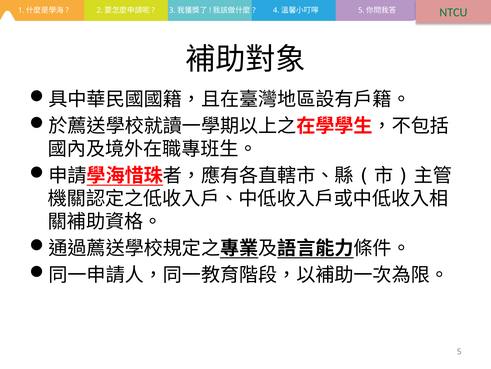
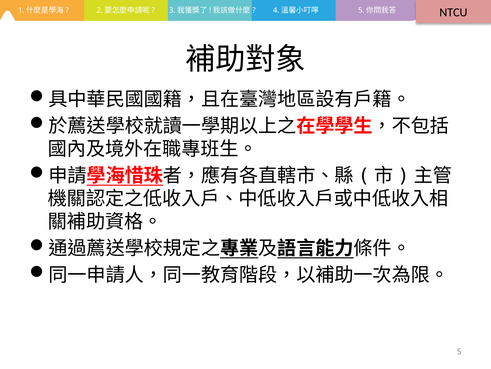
NTCU colour: green -> black
